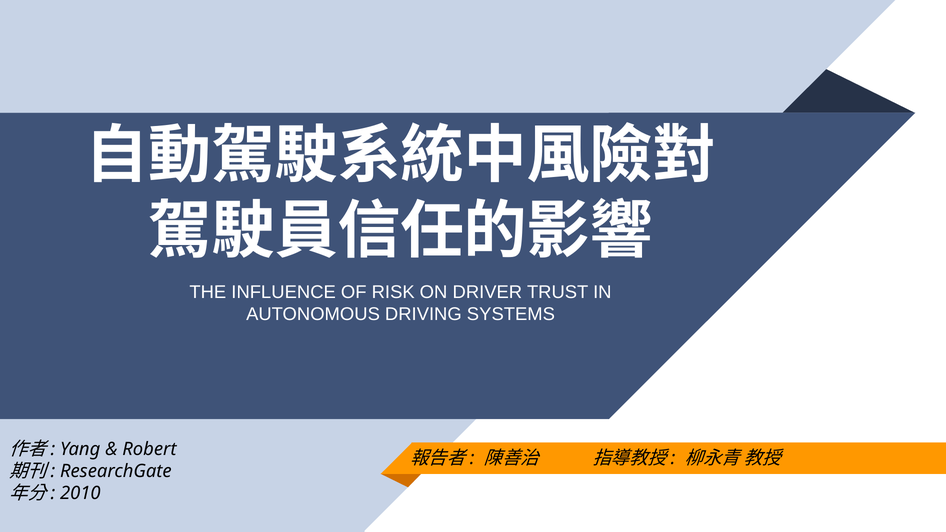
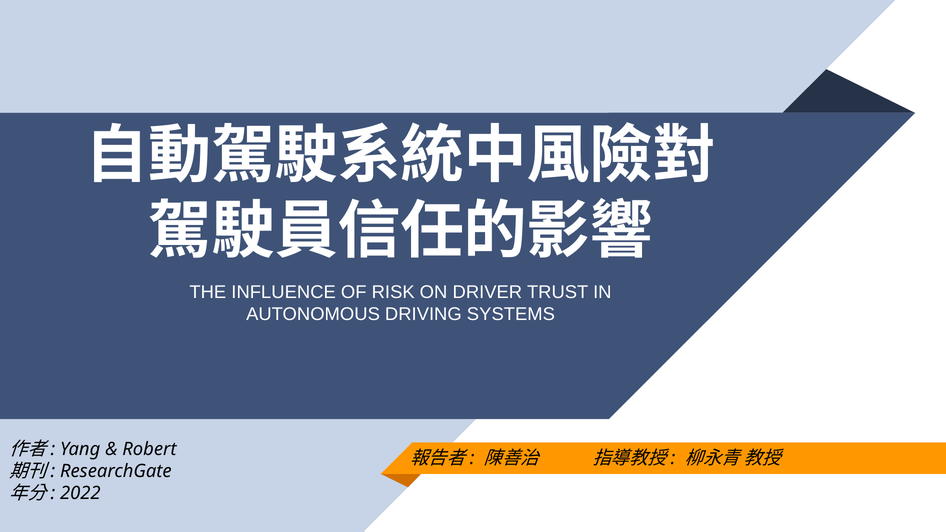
2010: 2010 -> 2022
